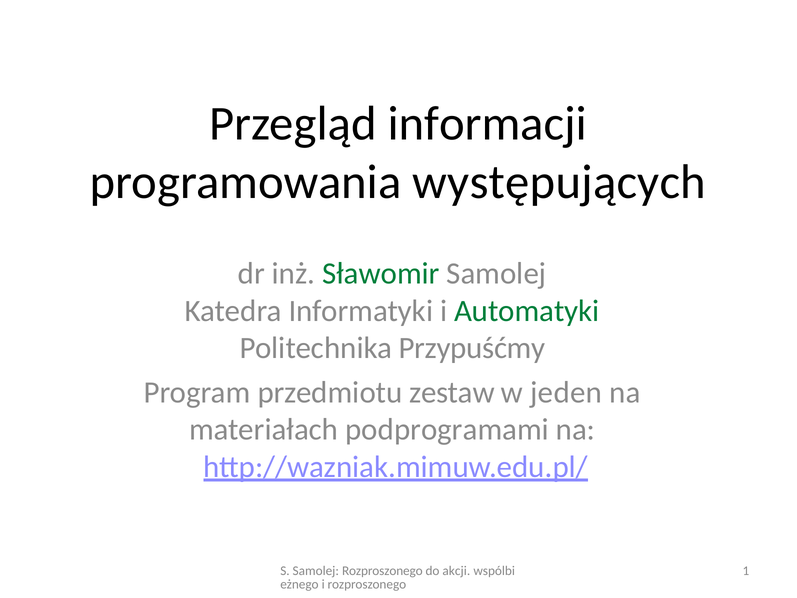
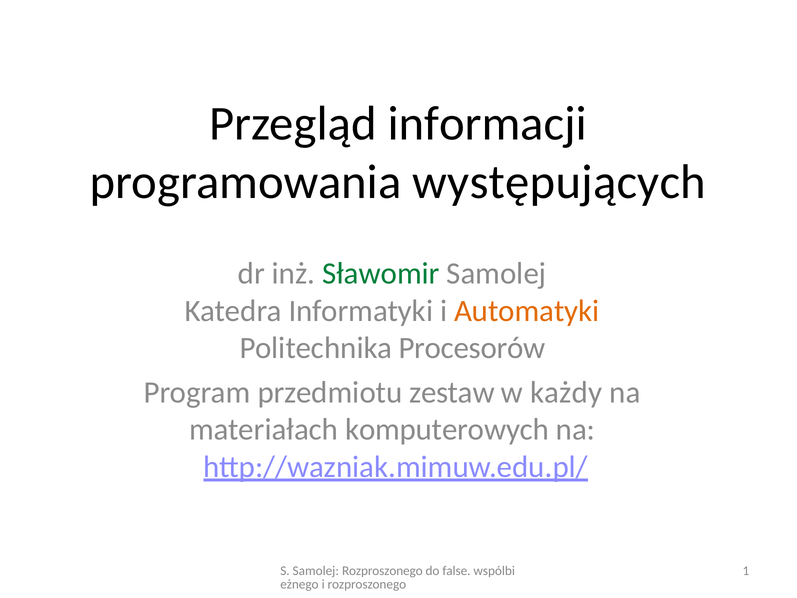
Automatyki colour: green -> orange
Przypuśćmy: Przypuśćmy -> Procesorów
jeden: jeden -> każdy
podprogramami: podprogramami -> komputerowych
akcji: akcji -> false
